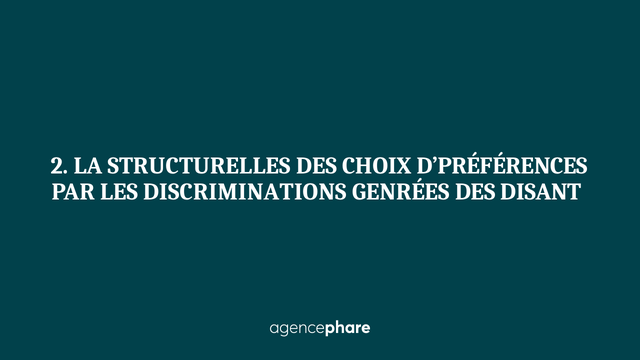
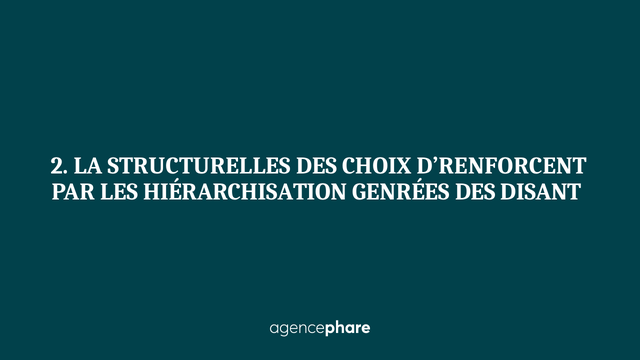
D’PRÉFÉRENCES: D’PRÉFÉRENCES -> D’RENFORCENT
DISCRIMINATIONS: DISCRIMINATIONS -> HIÉRARCHISATION
